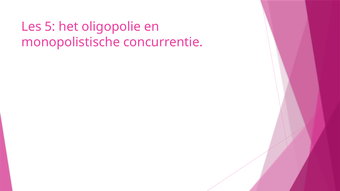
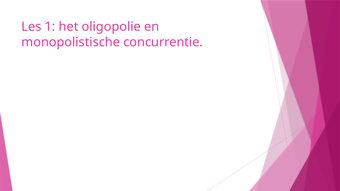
5: 5 -> 1
